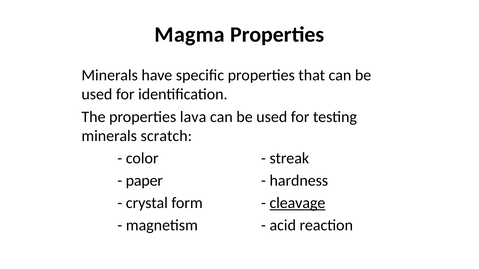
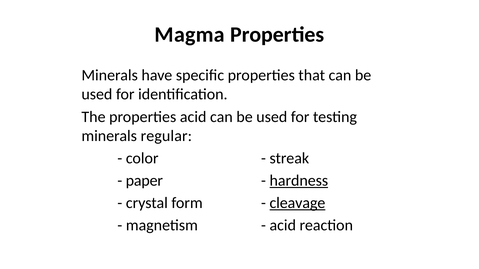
properties lava: lava -> acid
scratch: scratch -> regular
hardness underline: none -> present
